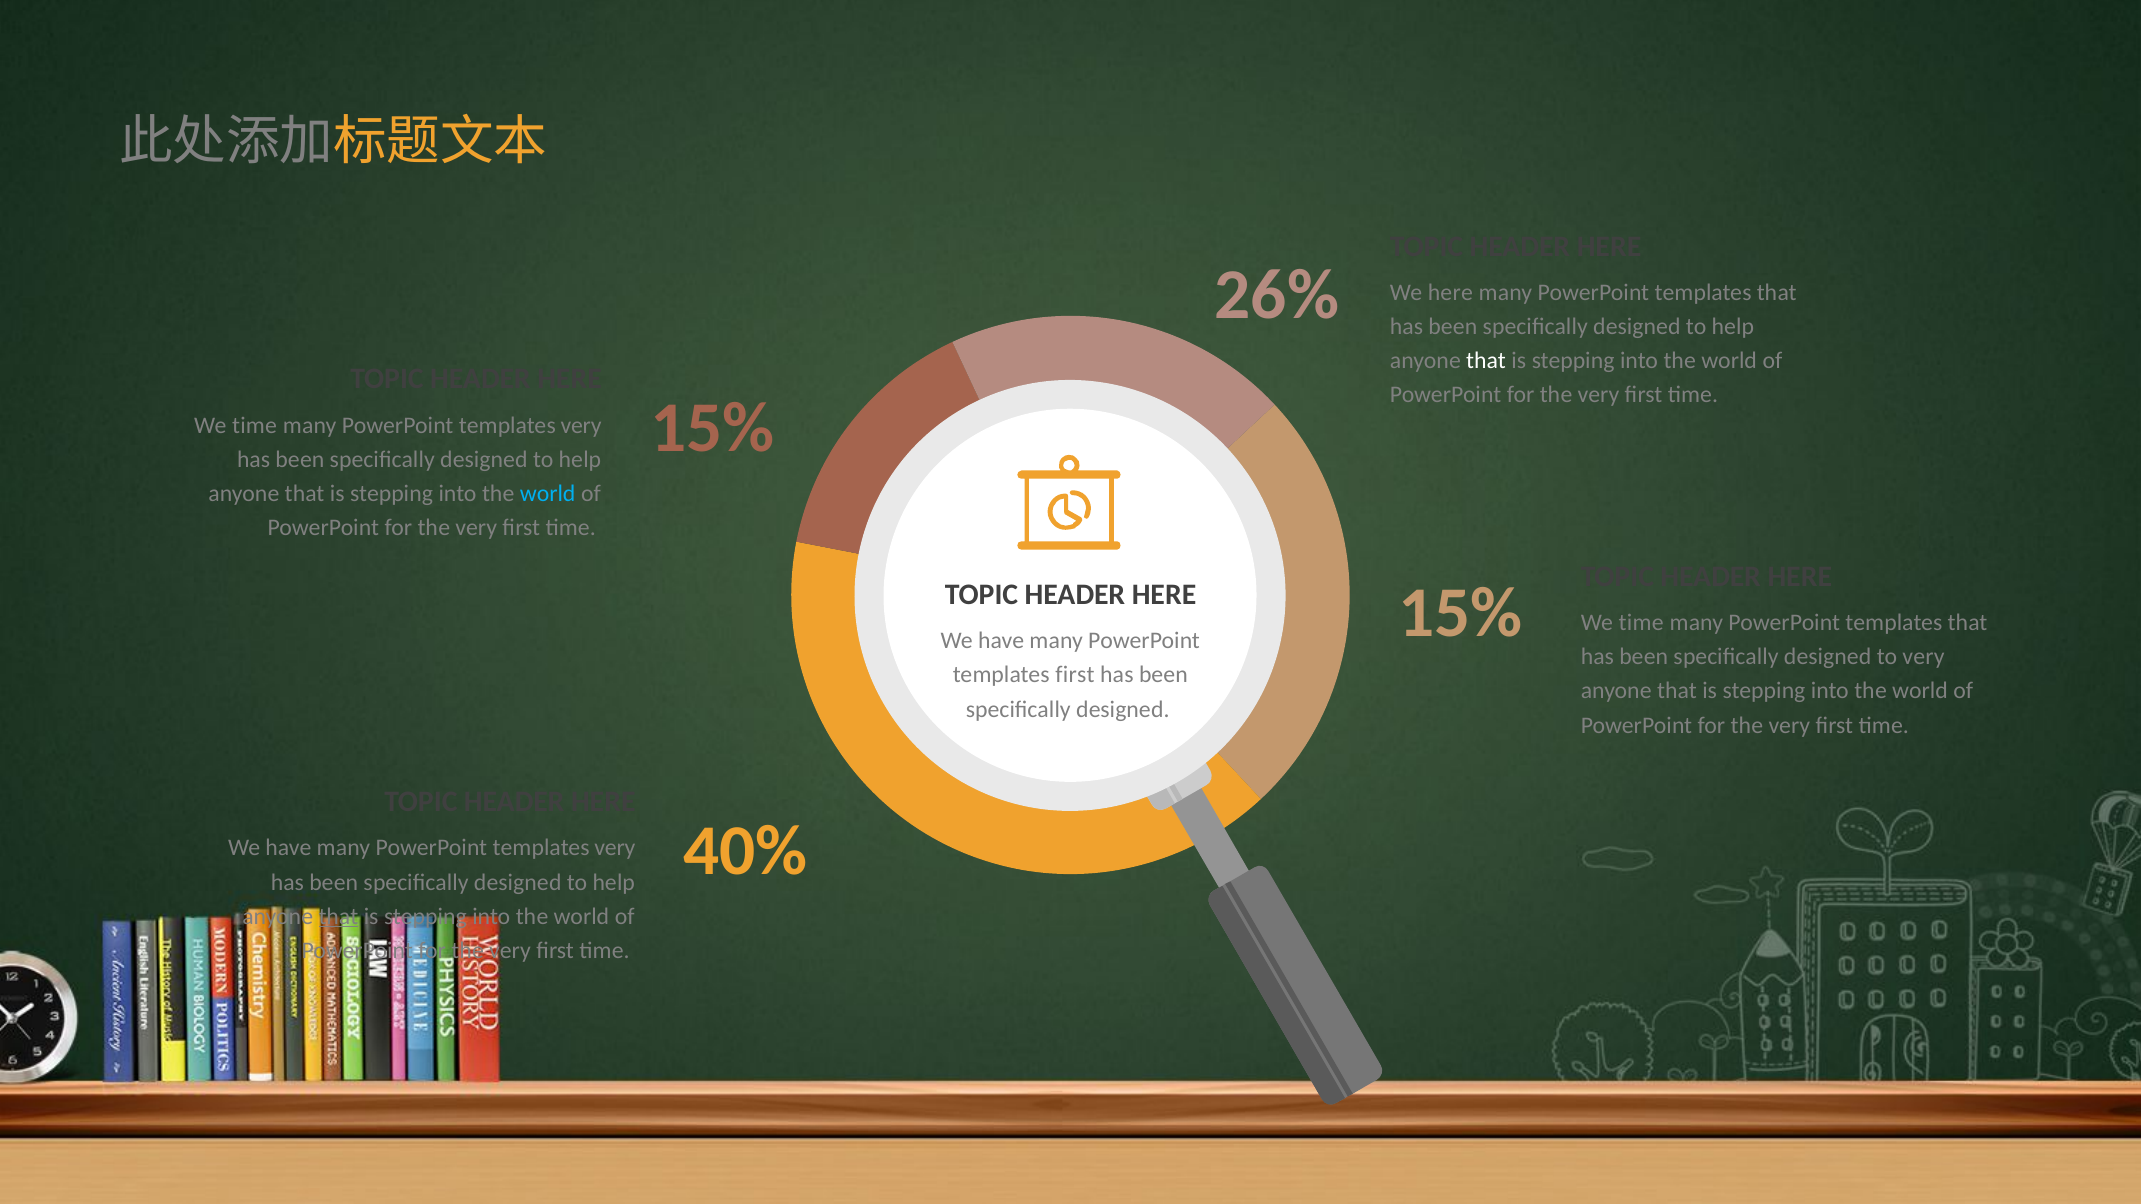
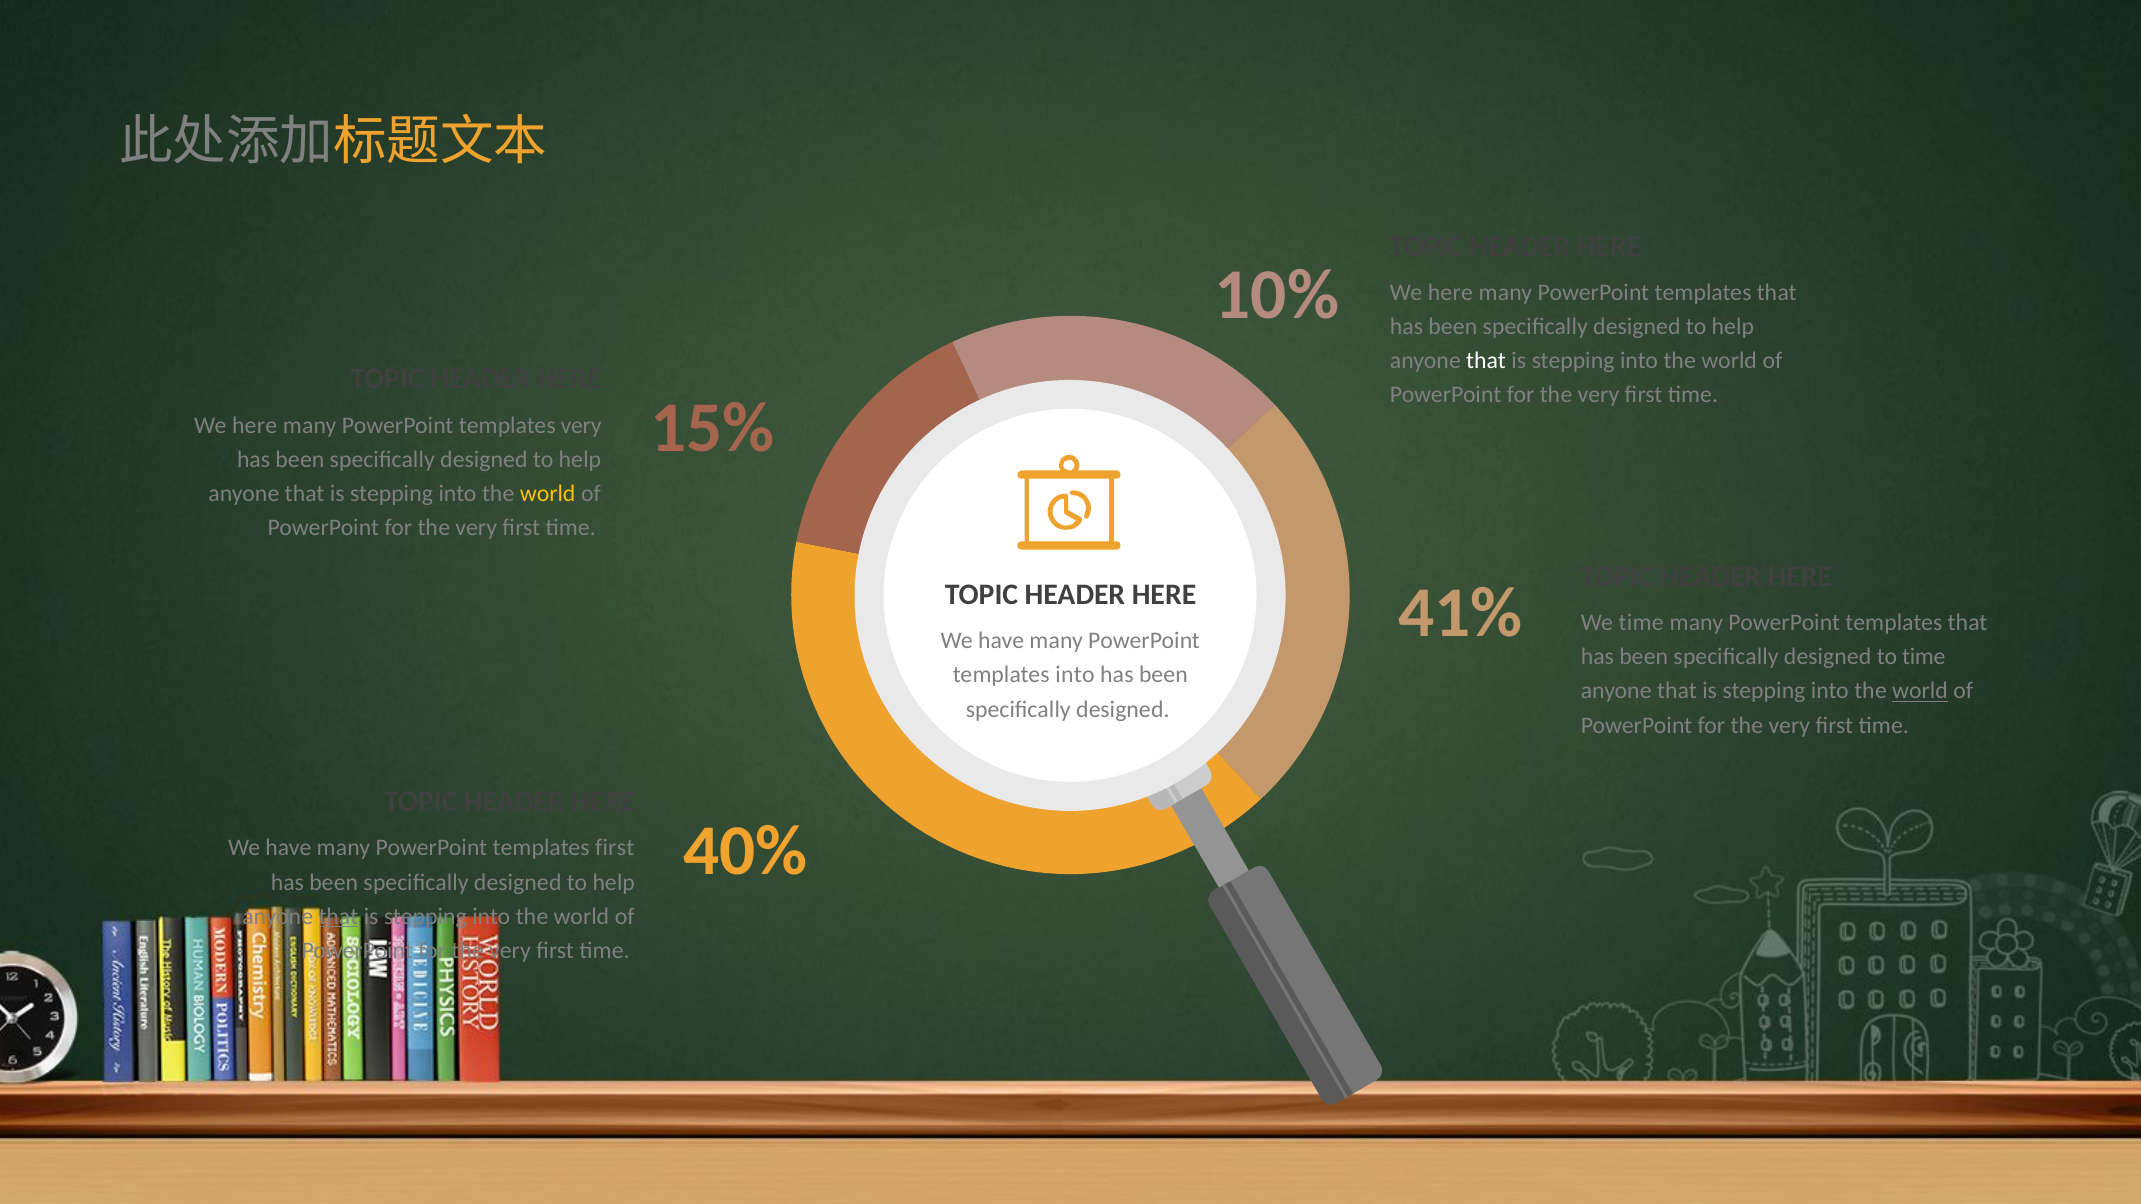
26%: 26% -> 10%
time at (255, 425): time -> here
world at (548, 494) colour: light blue -> yellow
15% at (1460, 613): 15% -> 41%
to very: very -> time
templates first: first -> into
world at (1920, 691) underline: none -> present
very at (615, 848): very -> first
